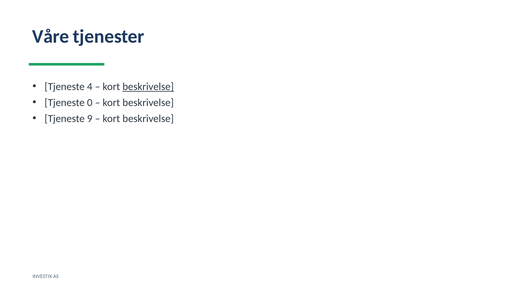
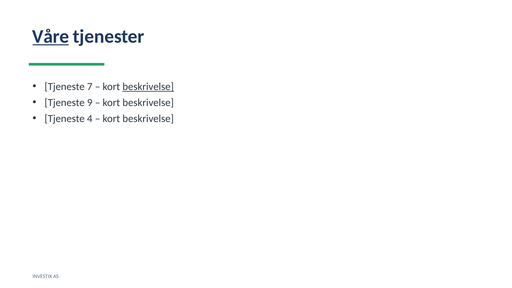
Våre underline: none -> present
4: 4 -> 7
0: 0 -> 9
9: 9 -> 4
